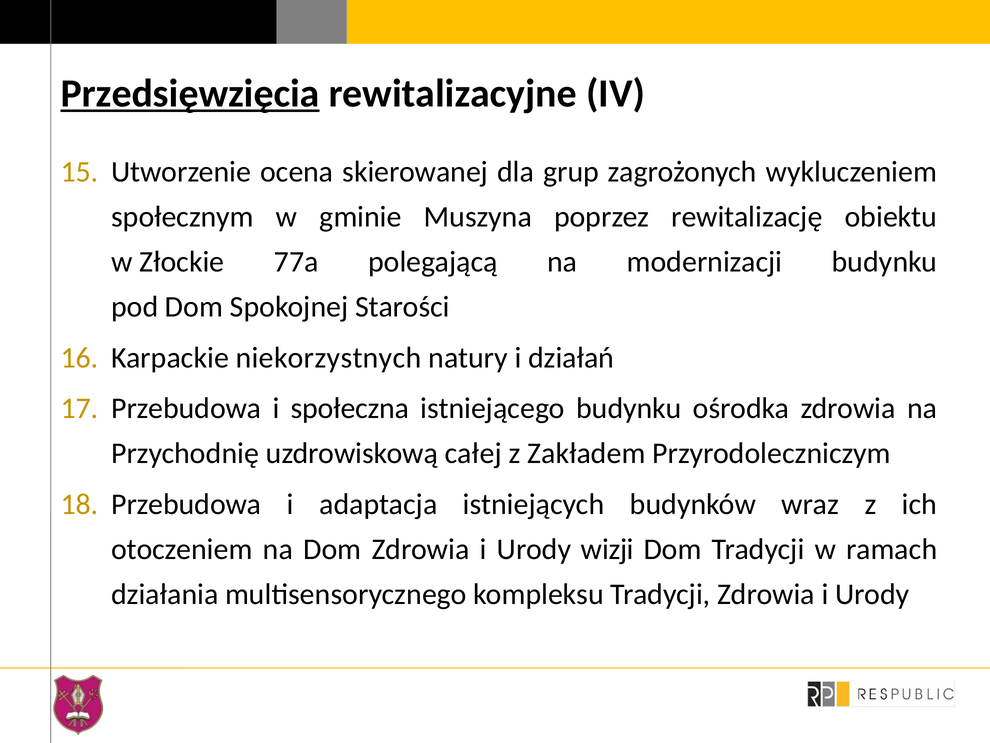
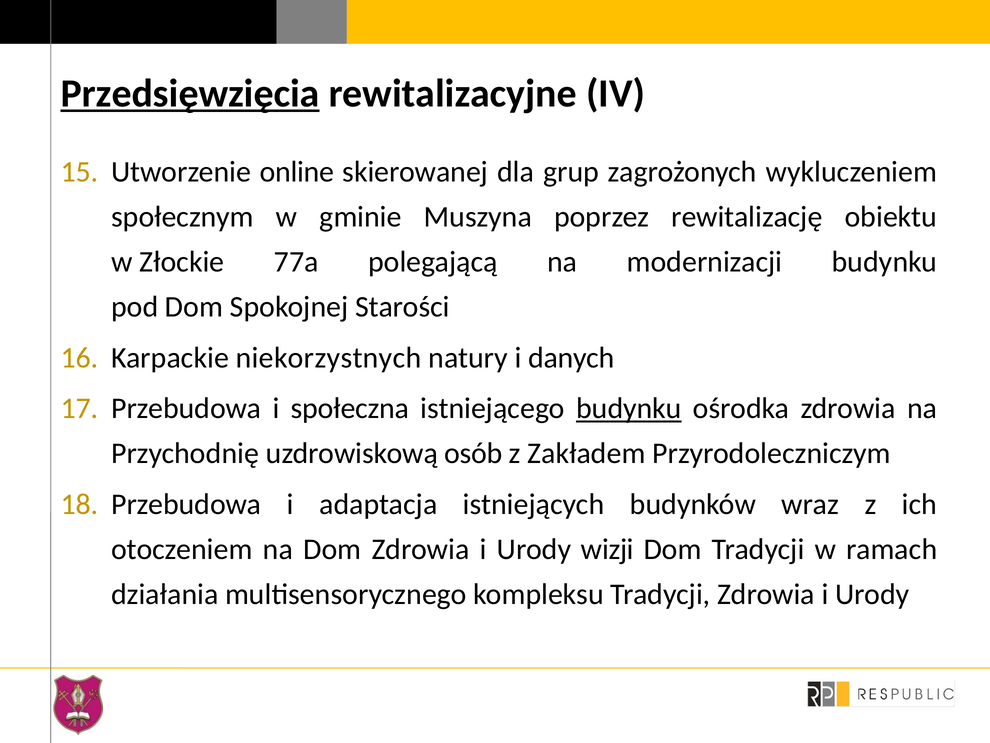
ocena: ocena -> online
działań: działań -> danych
budynku at (629, 408) underline: none -> present
całej: całej -> osób
